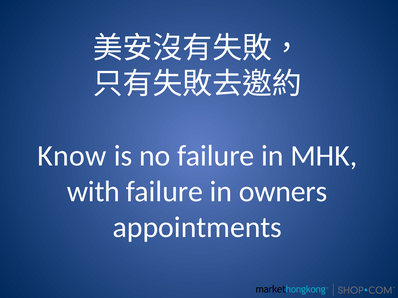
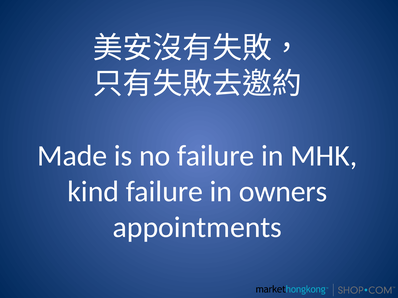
Know: Know -> Made
with: with -> kind
